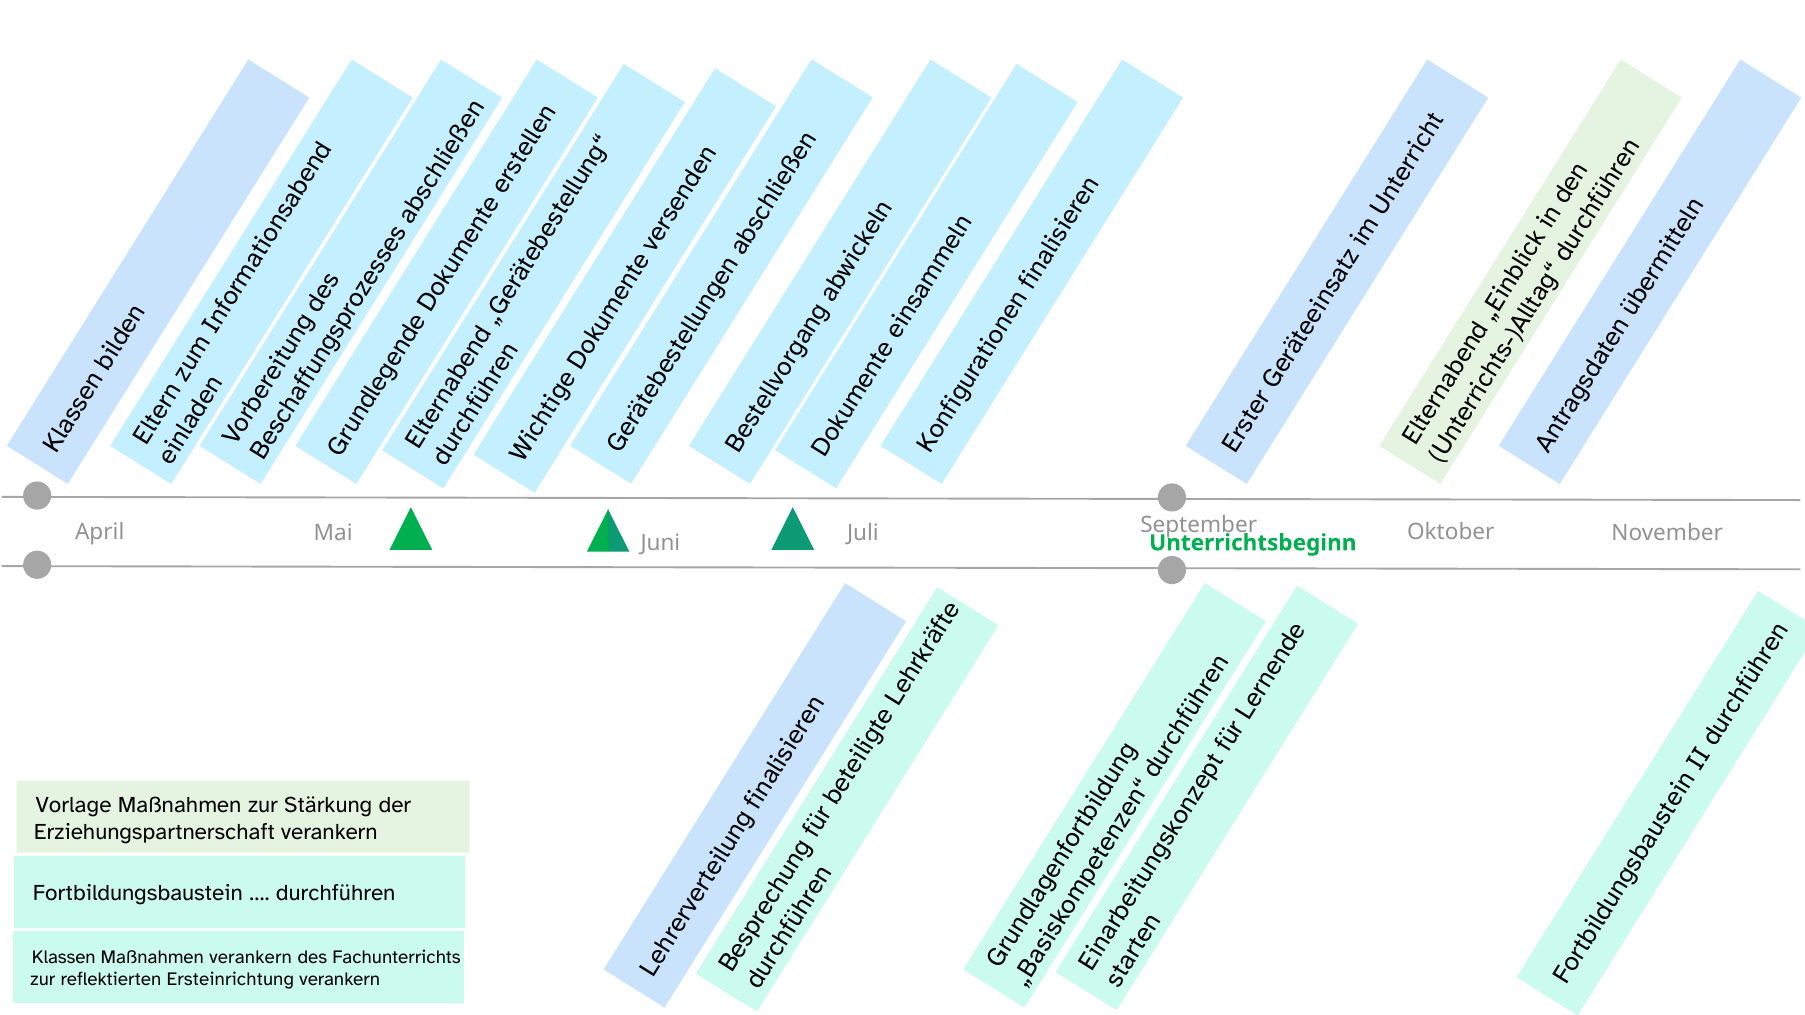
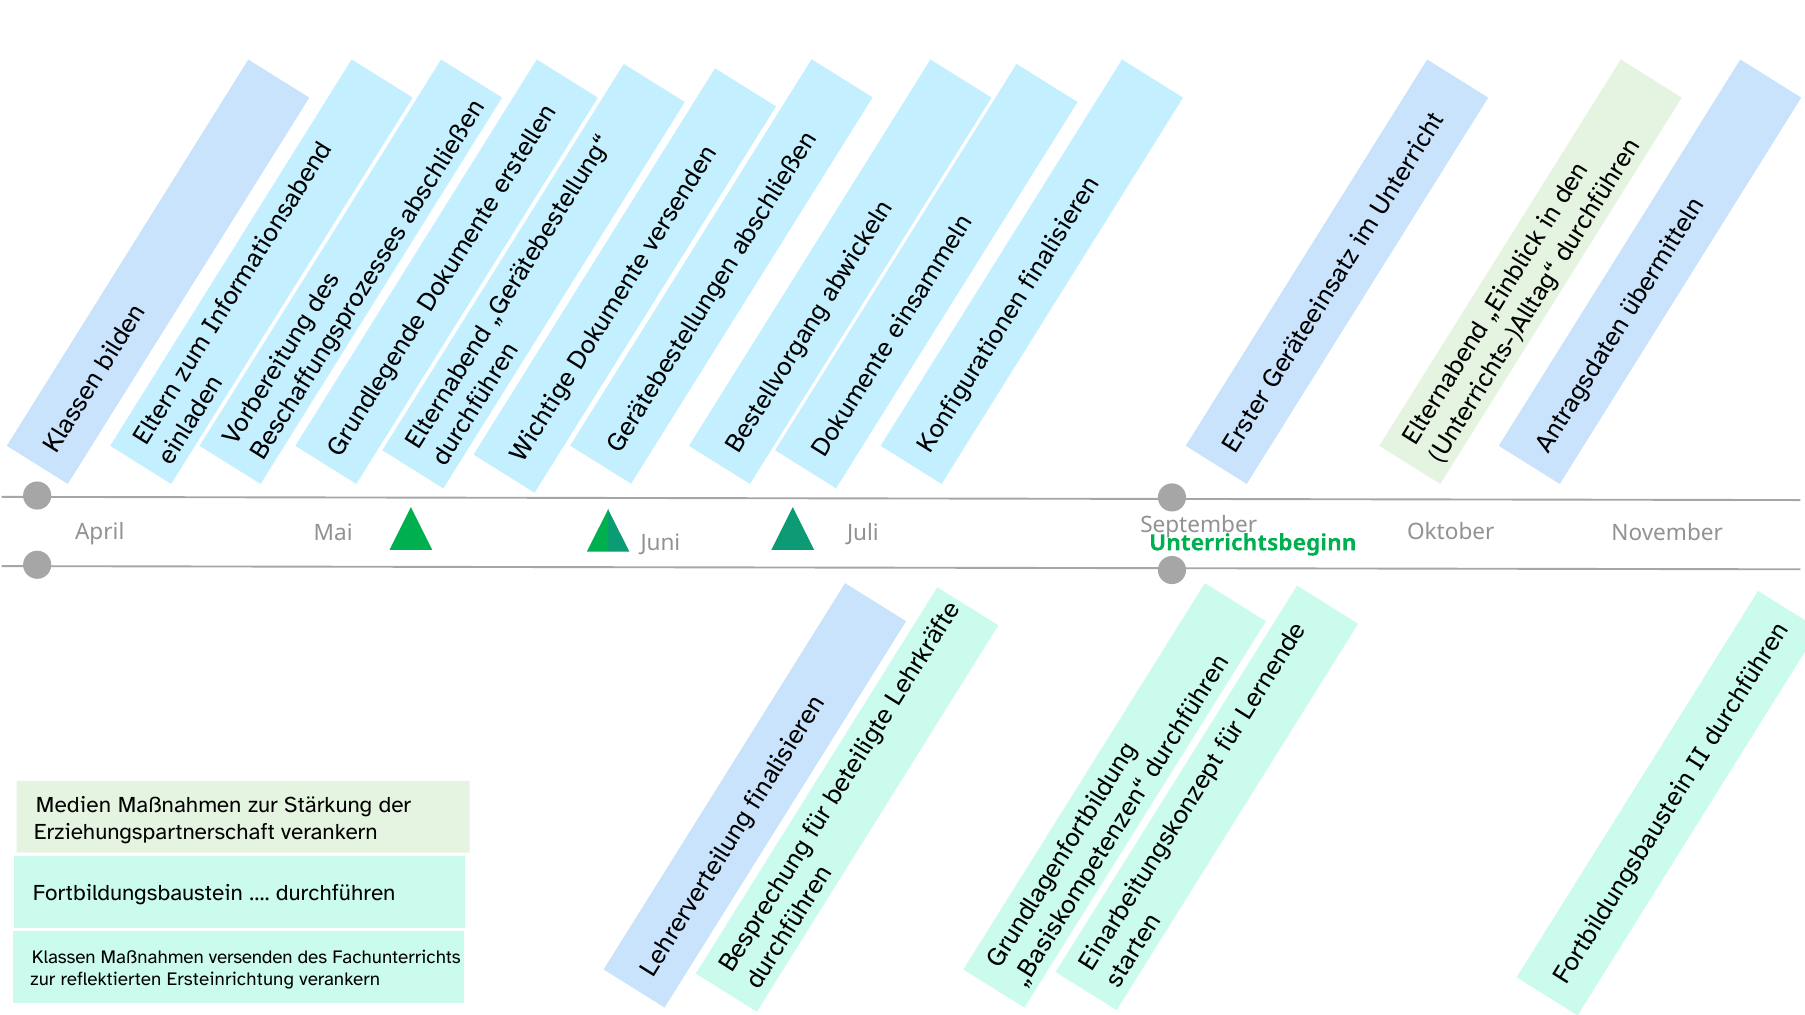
Vorlage: Vorlage -> Medien
Maßnahmen verankern: verankern -> versenden
